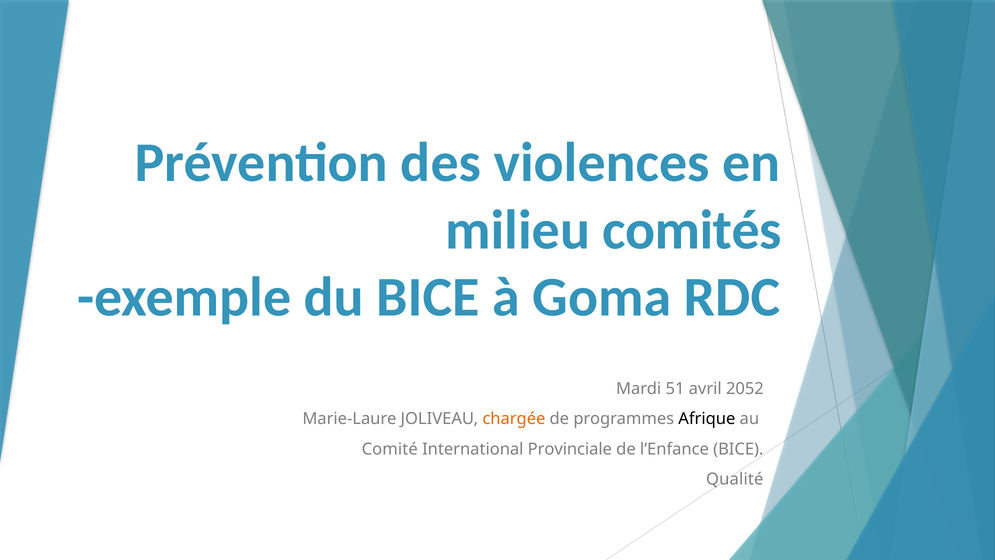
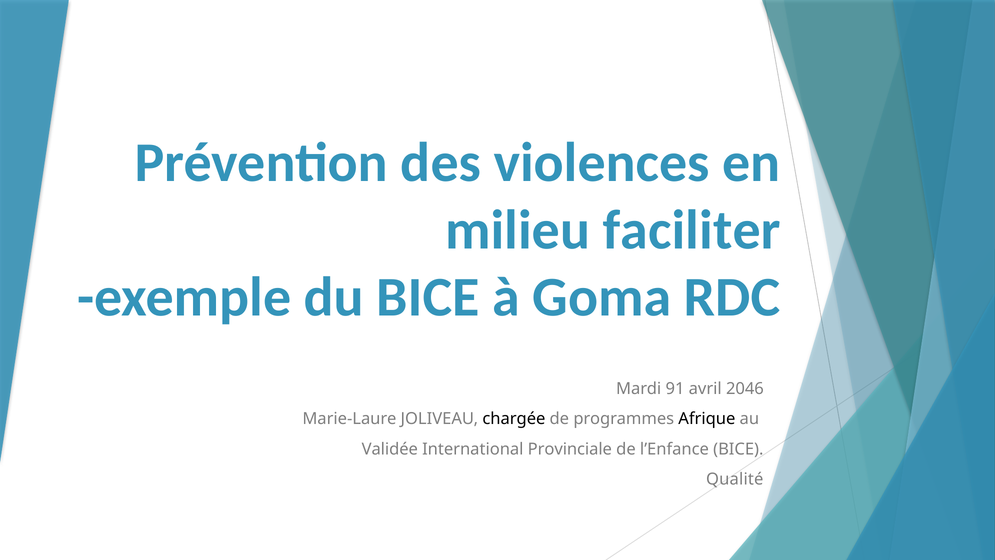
comités: comités -> faciliter
51: 51 -> 91
2052: 2052 -> 2046
chargée colour: orange -> black
Comité: Comité -> Validée
